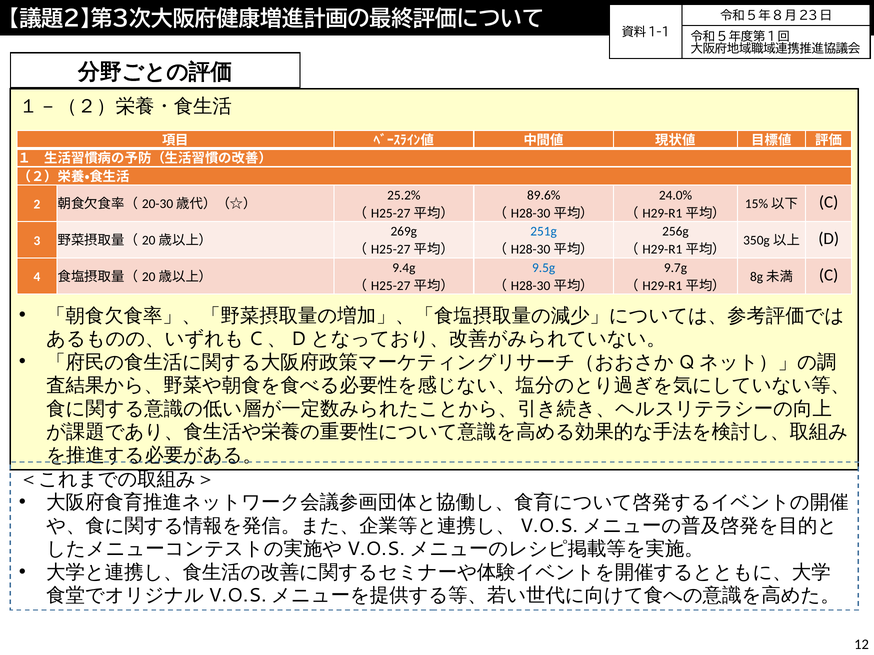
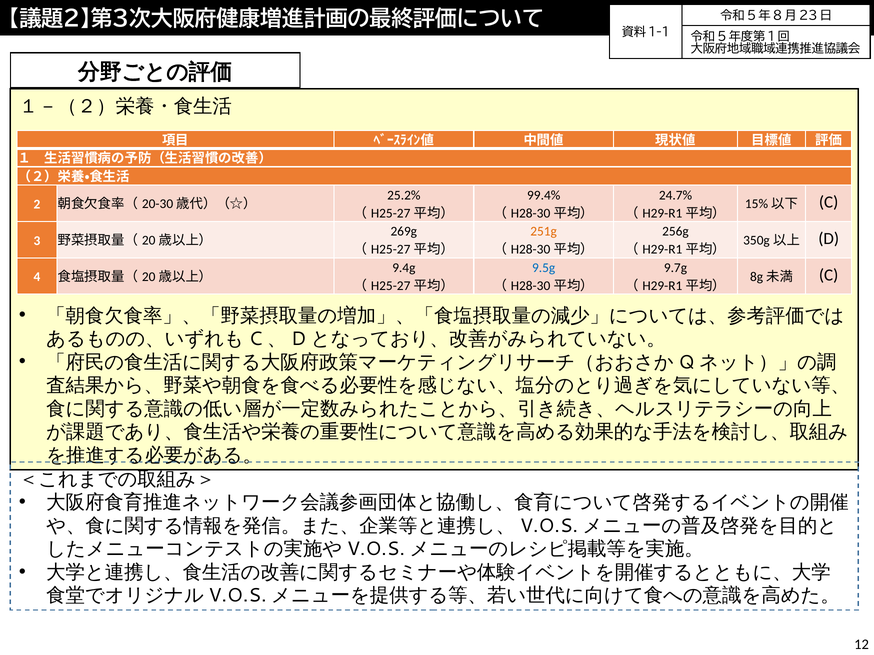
89.6%: 89.6% -> 99.4%
24.0%: 24.0% -> 24.7%
251g colour: blue -> orange
